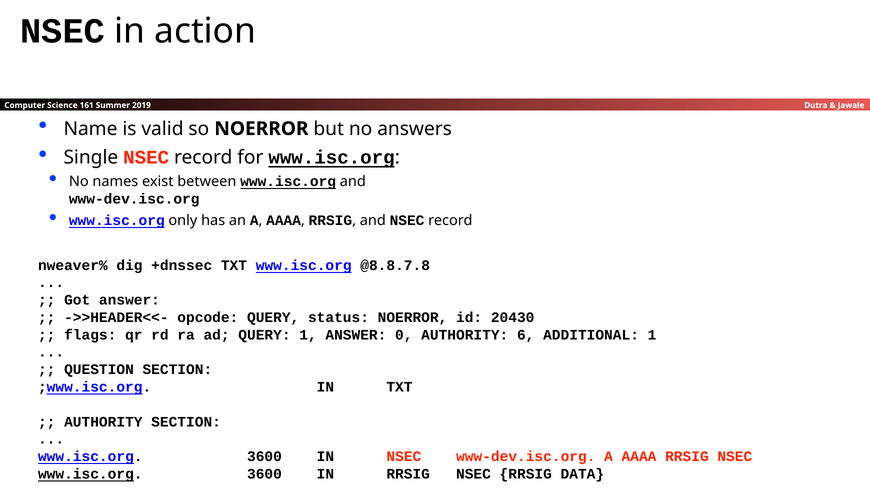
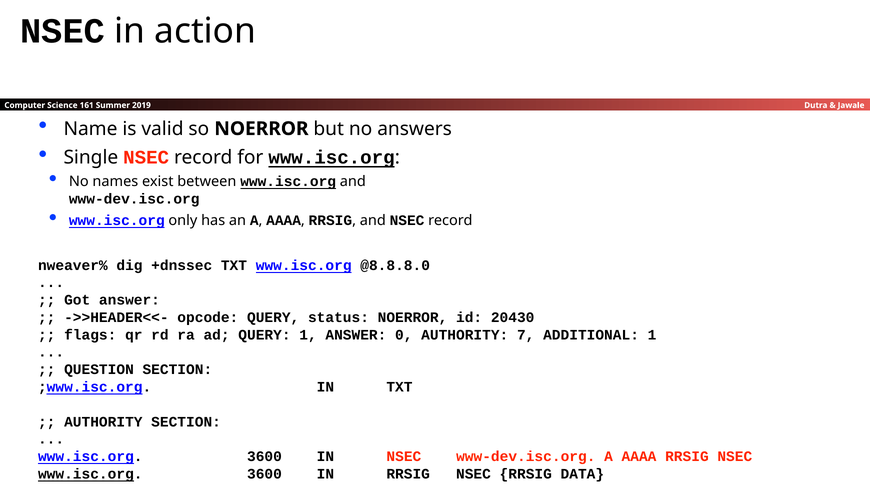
@8.8.7.8: @8.8.7.8 -> @8.8.8.0
6: 6 -> 7
